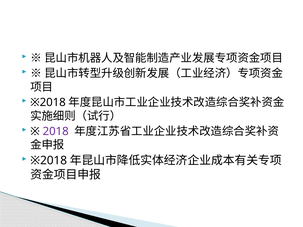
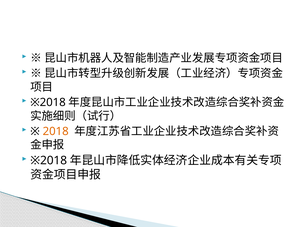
2018 colour: purple -> orange
